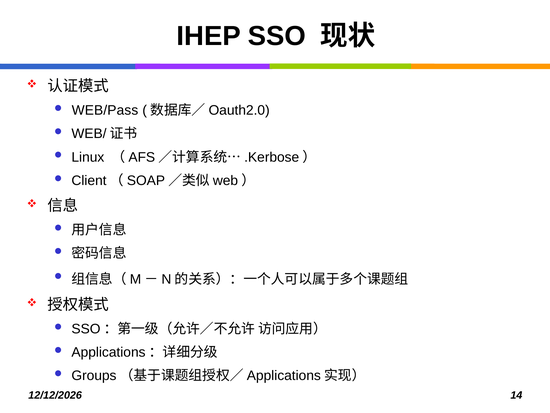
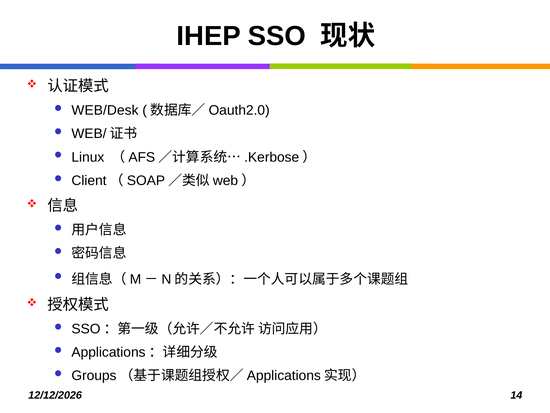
WEB/Pass: WEB/Pass -> WEB/Desk
